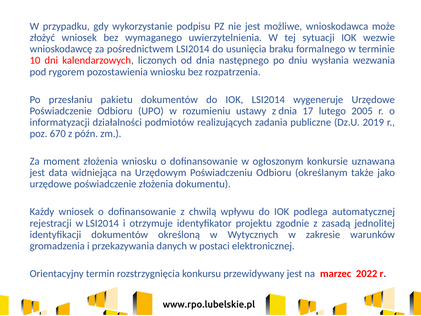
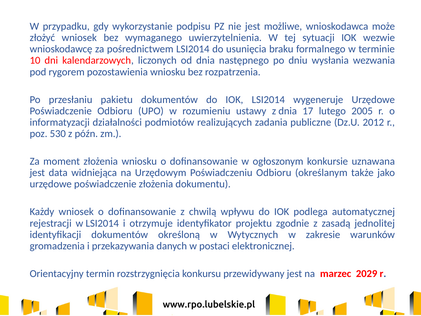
2019: 2019 -> 2012
670: 670 -> 530
2022: 2022 -> 2029
